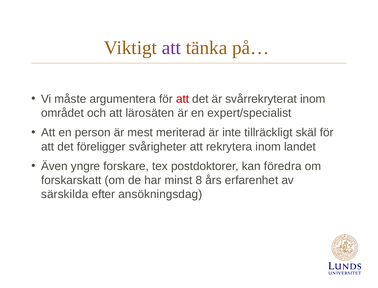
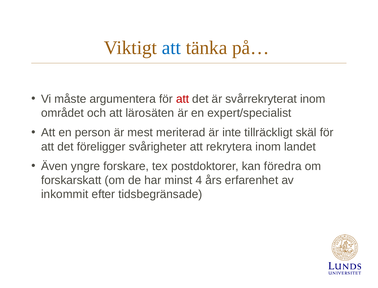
att at (171, 48) colour: purple -> blue
8: 8 -> 4
särskilda: särskilda -> inkommit
ansökningsdag: ansökningsdag -> tidsbegränsade
